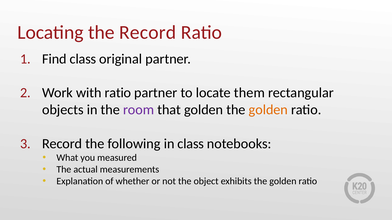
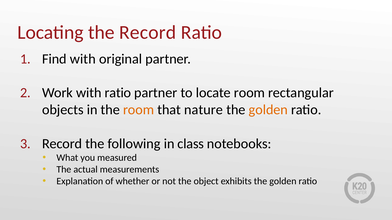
Find class: class -> with
locate them: them -> room
room at (139, 110) colour: purple -> orange
that golden: golden -> nature
